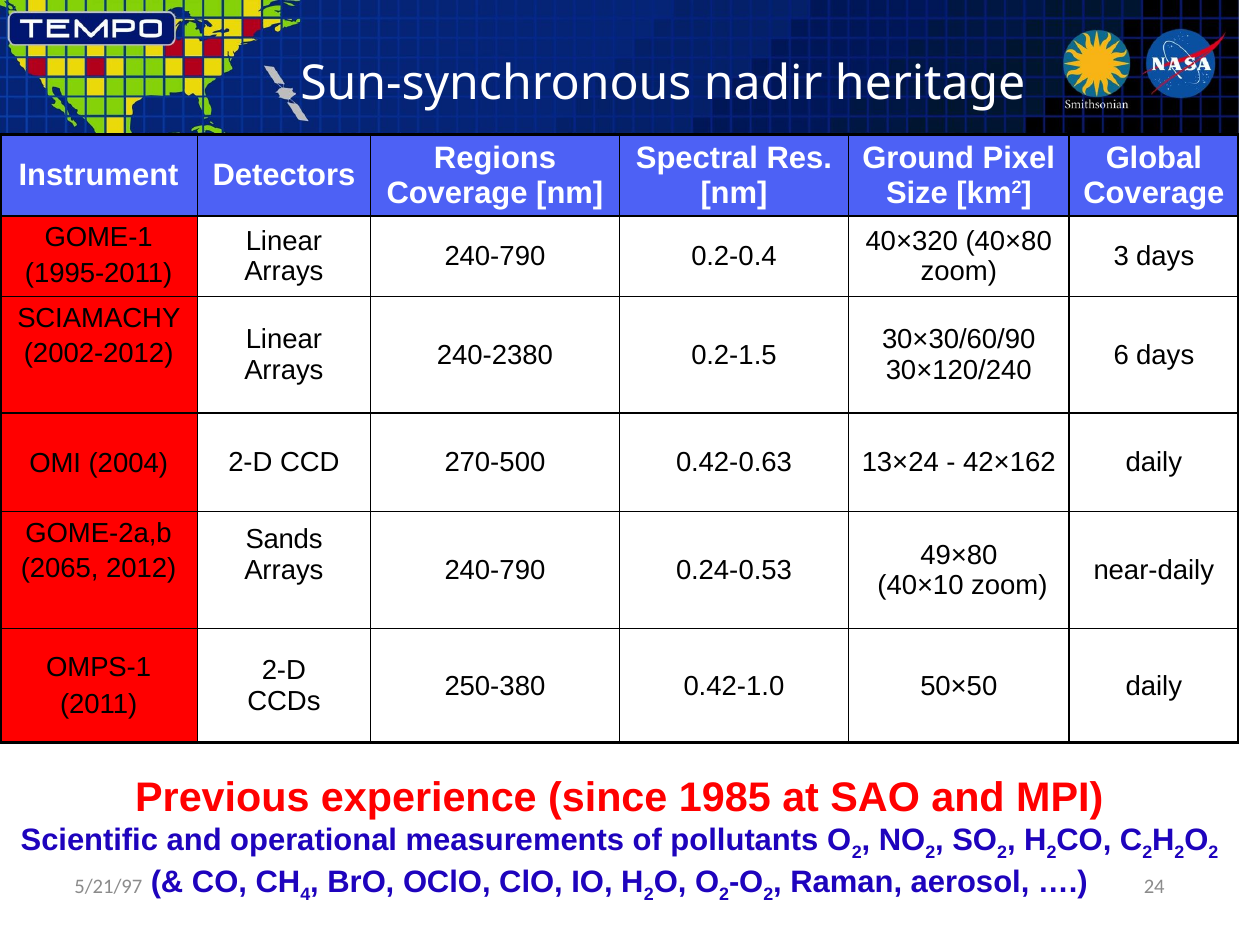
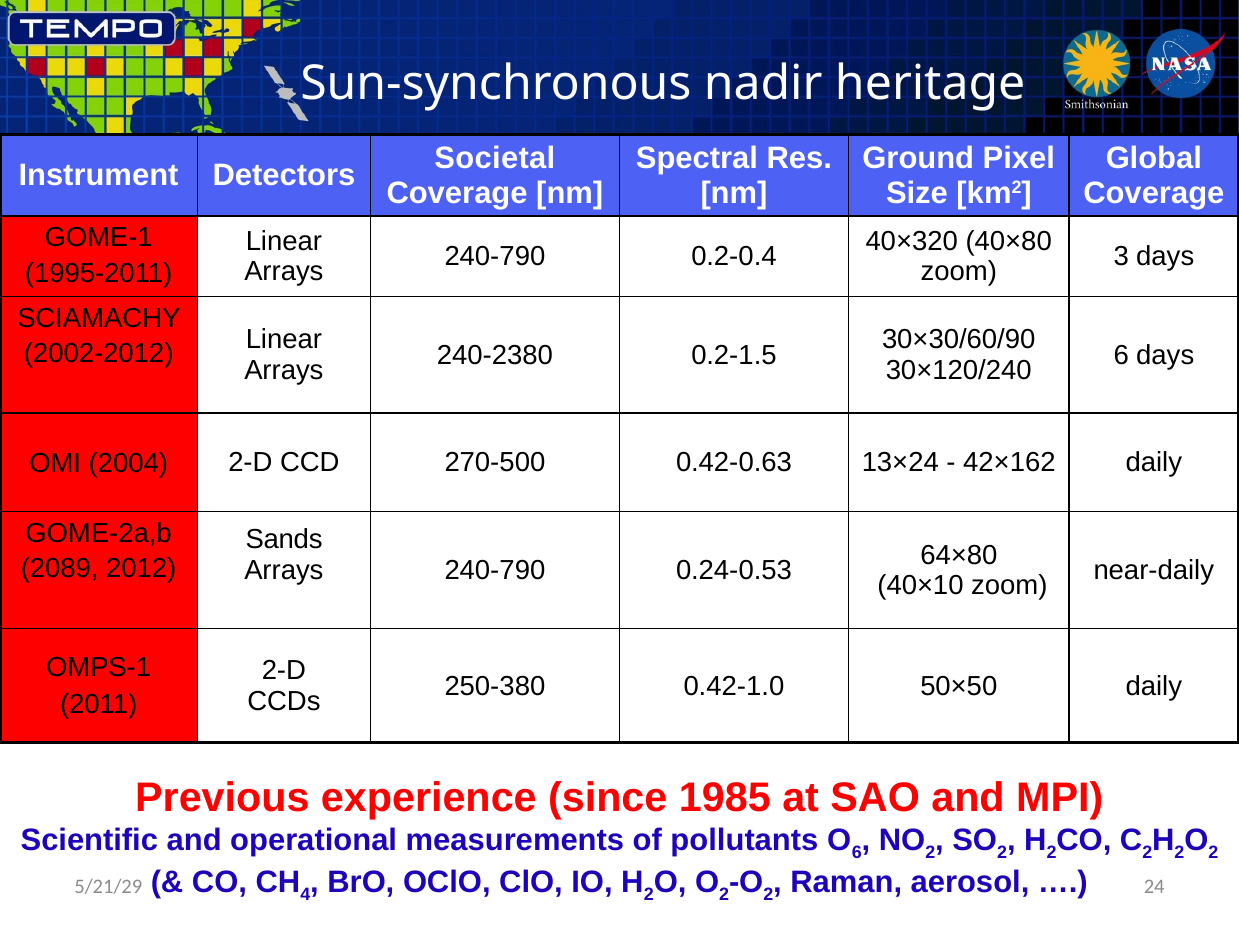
Regions: Regions -> Societal
49×80: 49×80 -> 64×80
2065: 2065 -> 2089
2 at (857, 853): 2 -> 6
5/21/97: 5/21/97 -> 5/21/29
